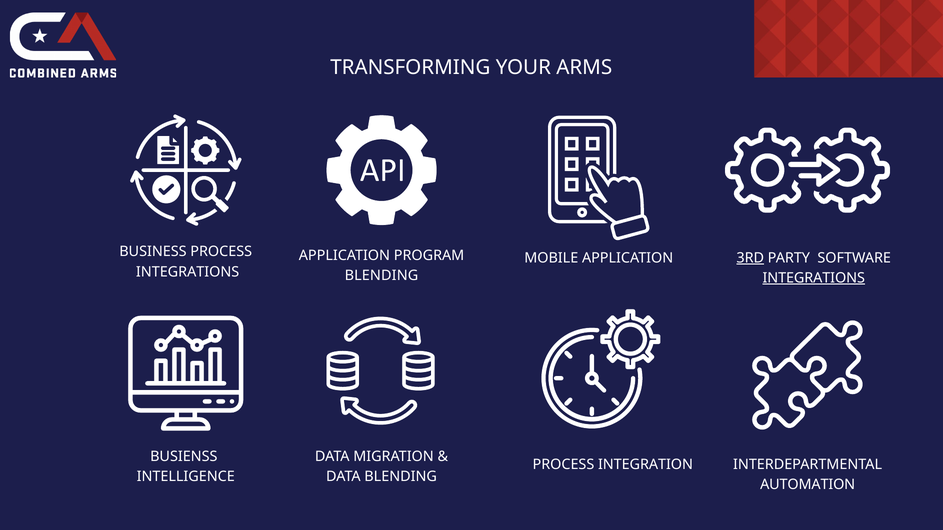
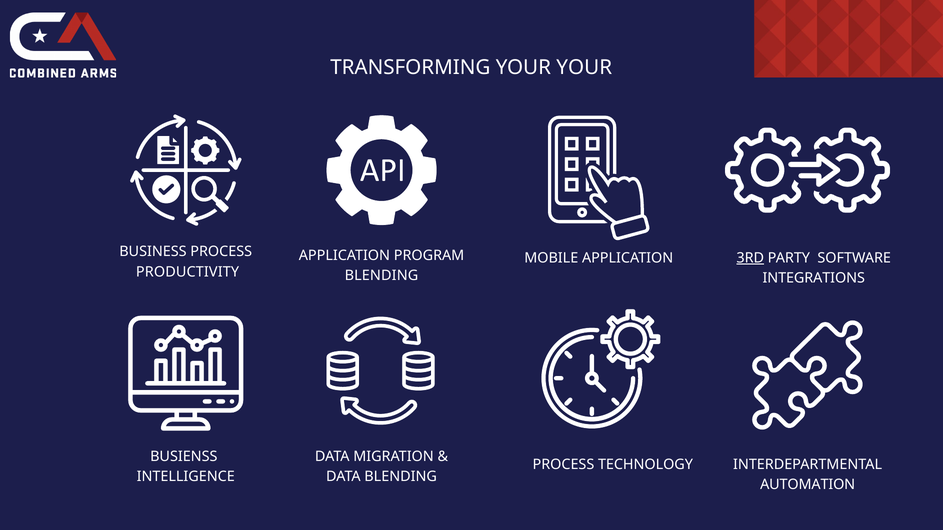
YOUR ARMS: ARMS -> YOUR
INTEGRATIONS at (188, 272): INTEGRATIONS -> PRODUCTIVITY
INTEGRATIONS at (814, 278) underline: present -> none
INTEGRATION: INTEGRATION -> TECHNOLOGY
